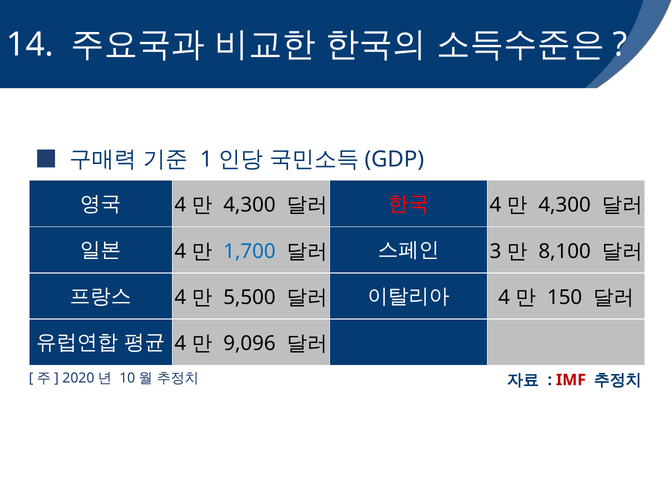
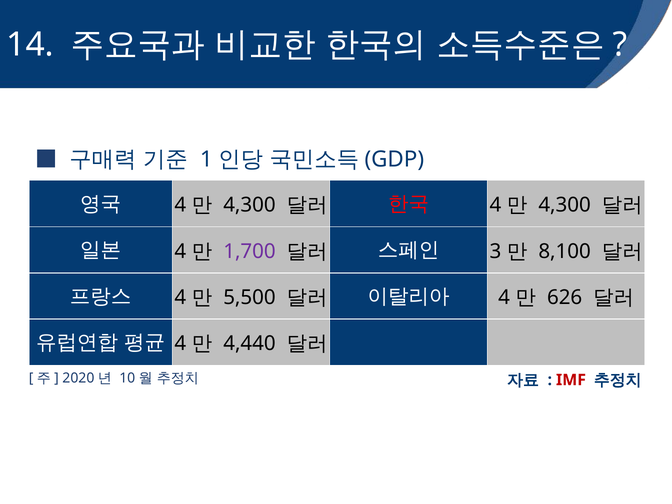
1,700 colour: blue -> purple
150: 150 -> 626
9,096: 9,096 -> 4,440
